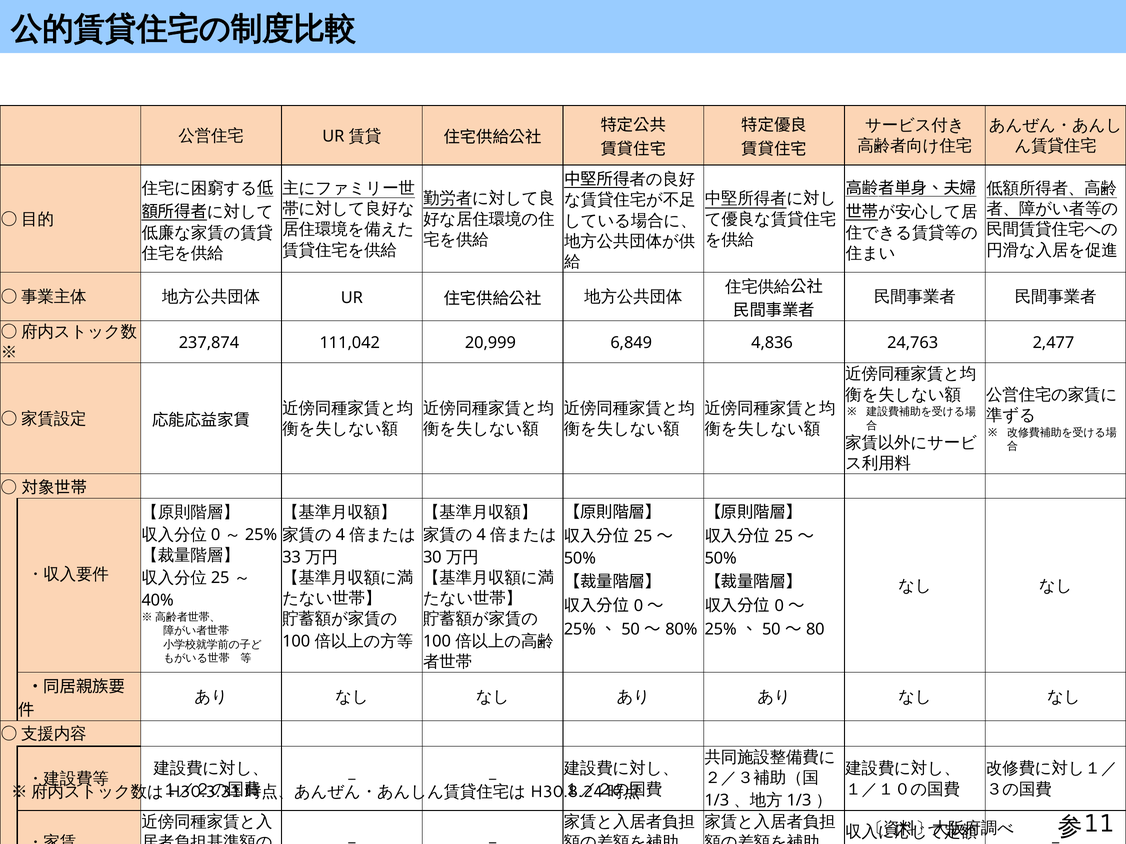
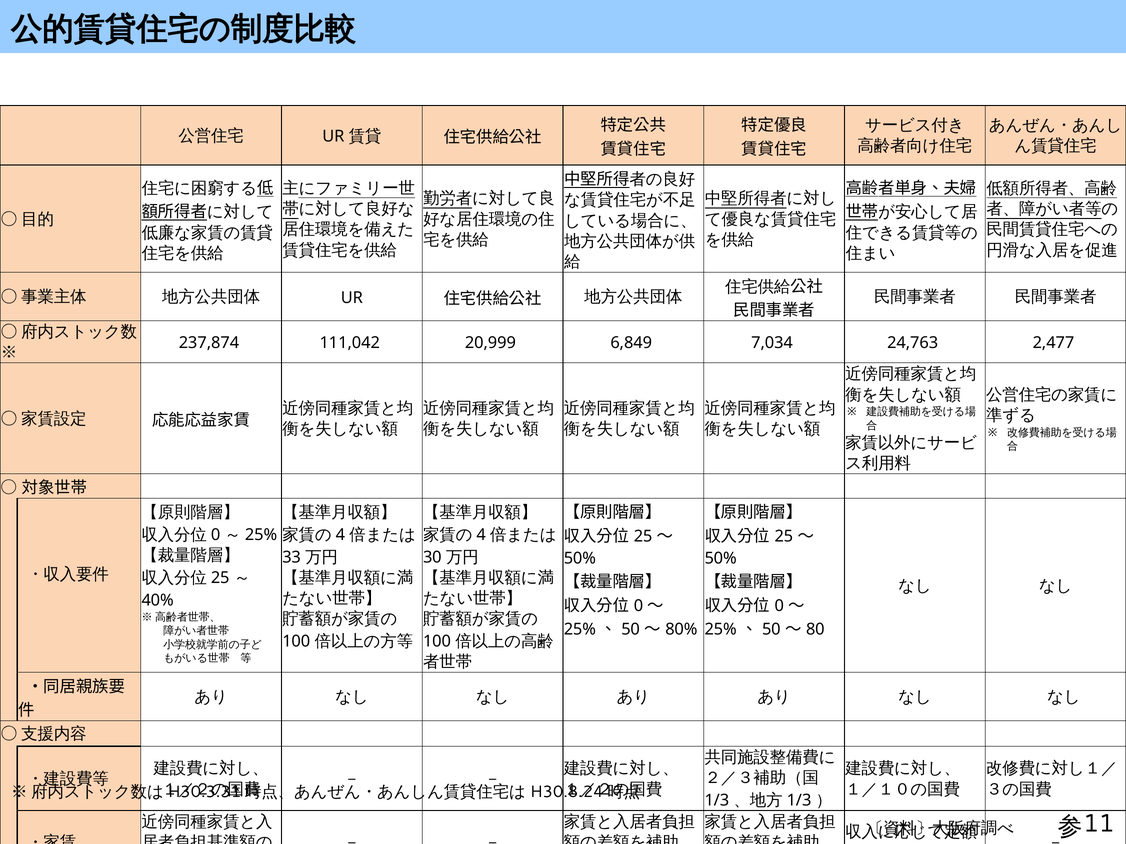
4,836: 4,836 -> 7,034
